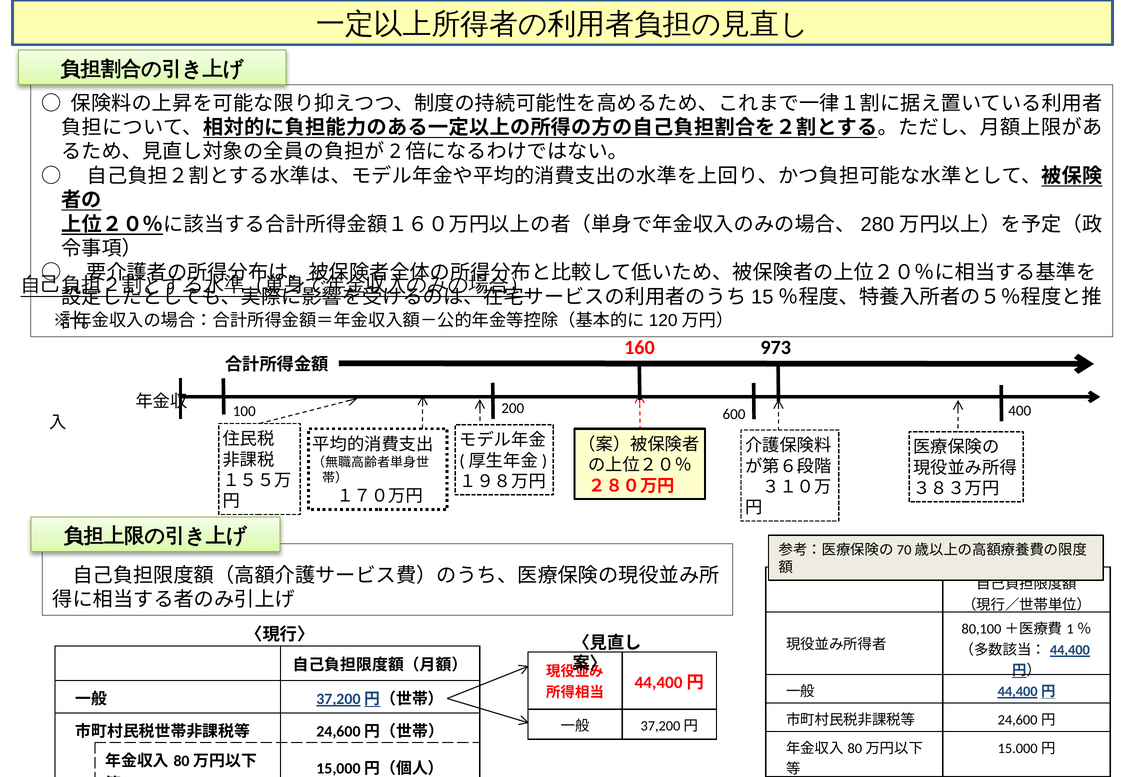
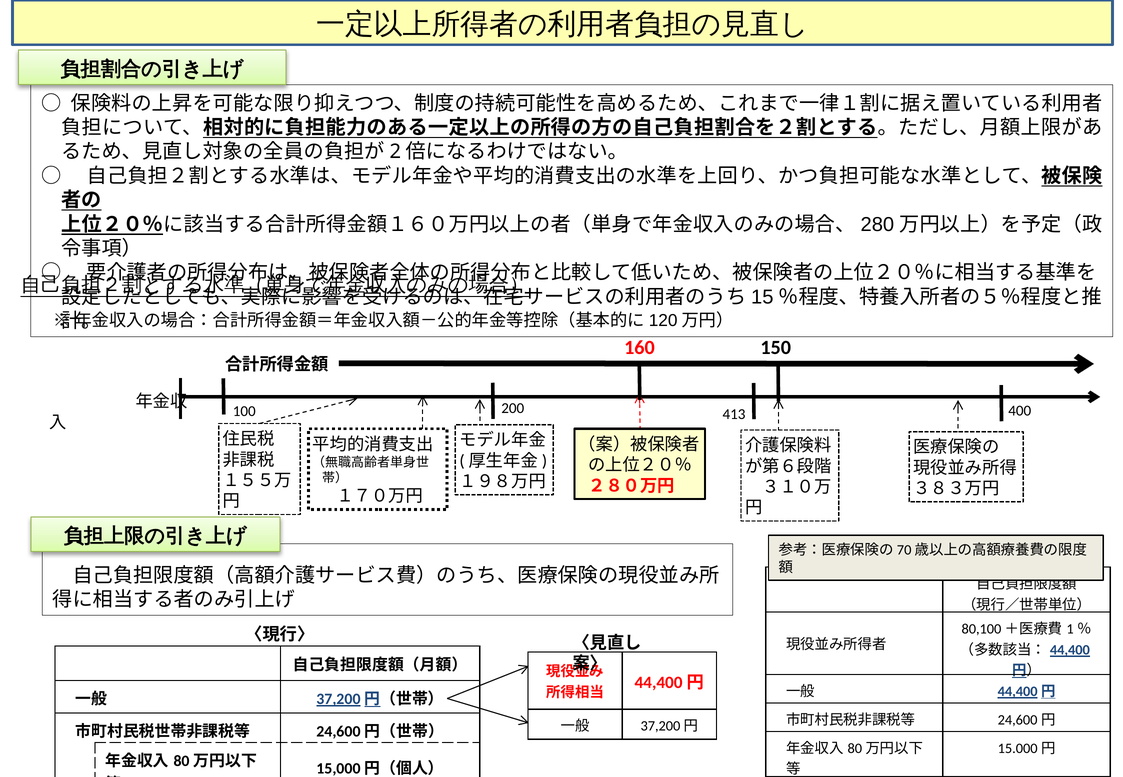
973: 973 -> 150
600: 600 -> 413
